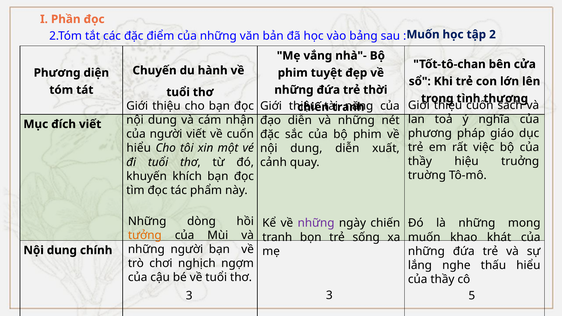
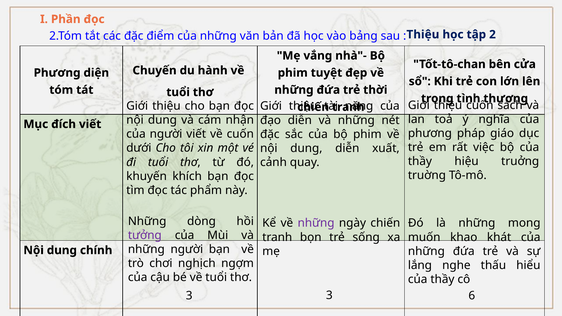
Muốn at (423, 34): Muốn -> Thiệu
hiểu at (139, 148): hiểu -> dưới
tưởng colour: orange -> purple
5: 5 -> 6
